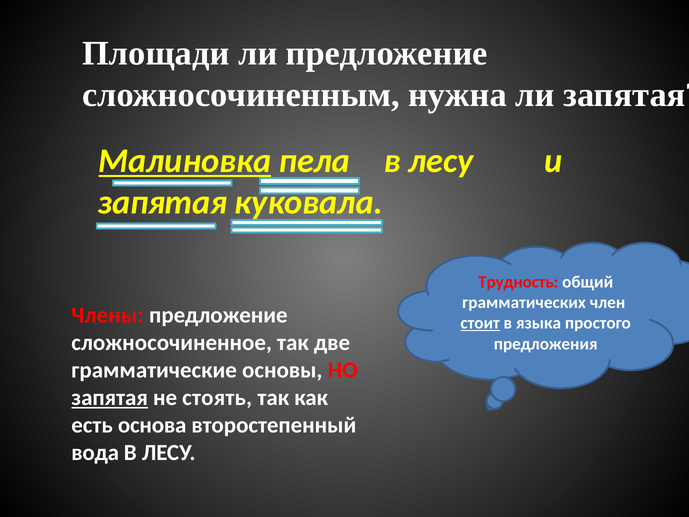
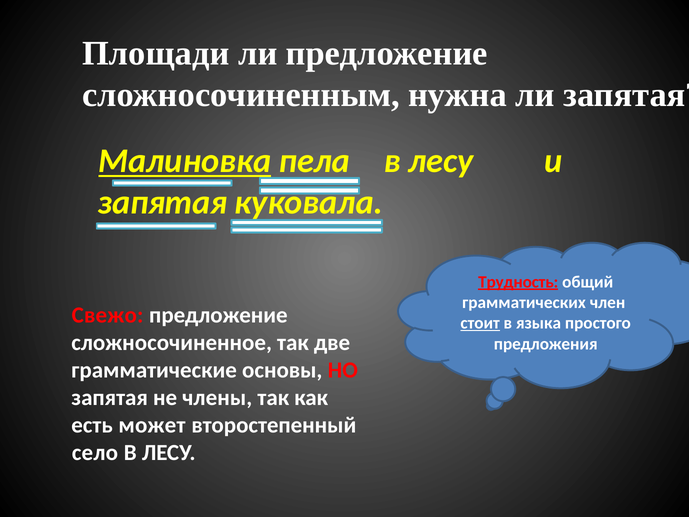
Трудность underline: none -> present
Члены: Члены -> Свежо
запятая at (110, 397) underline: present -> none
стоять: стоять -> члены
основа: основа -> может
вода: вода -> село
